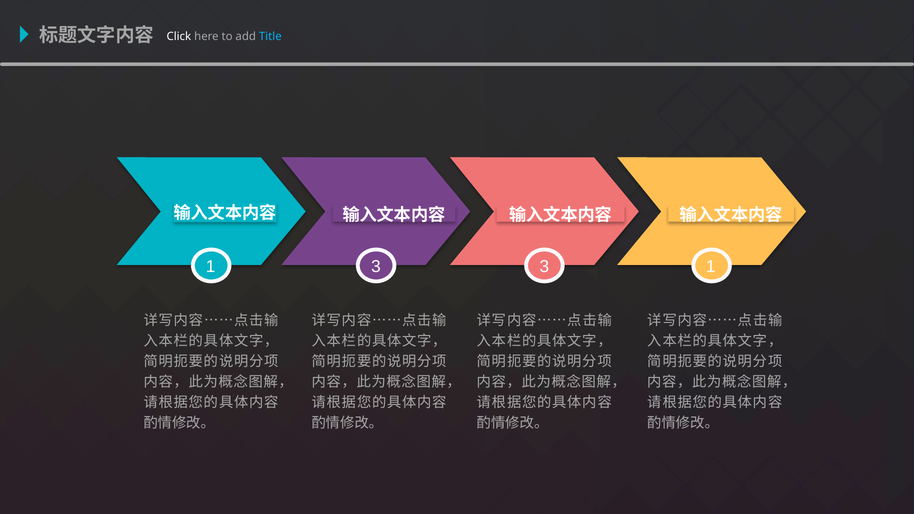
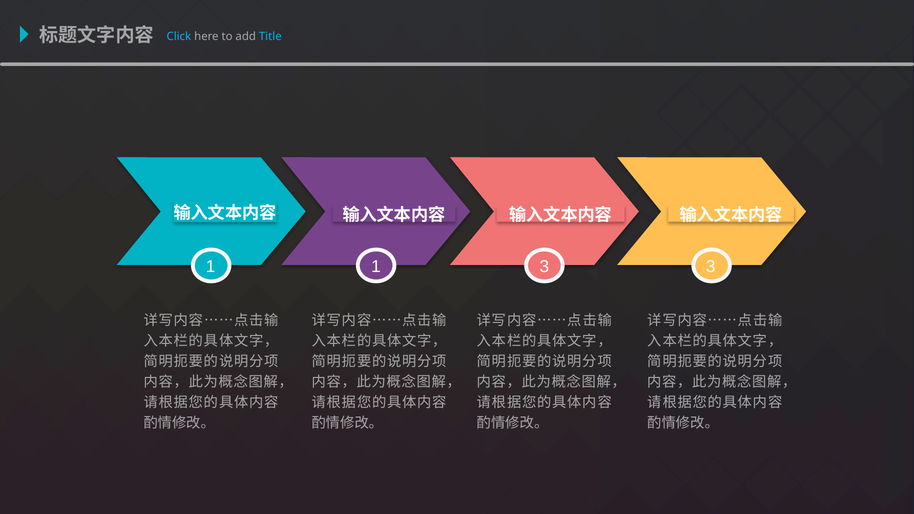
Click colour: white -> light blue
1 3: 3 -> 1
3 1: 1 -> 3
